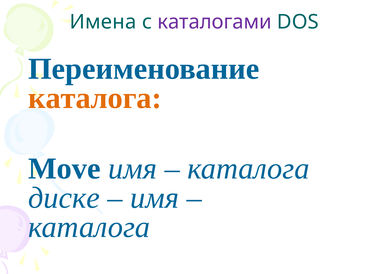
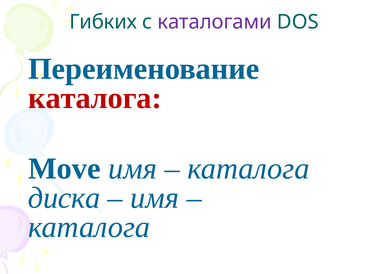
Имена: Имена -> Гибких
каталога at (95, 98) colour: orange -> red
диске: диске -> диска
